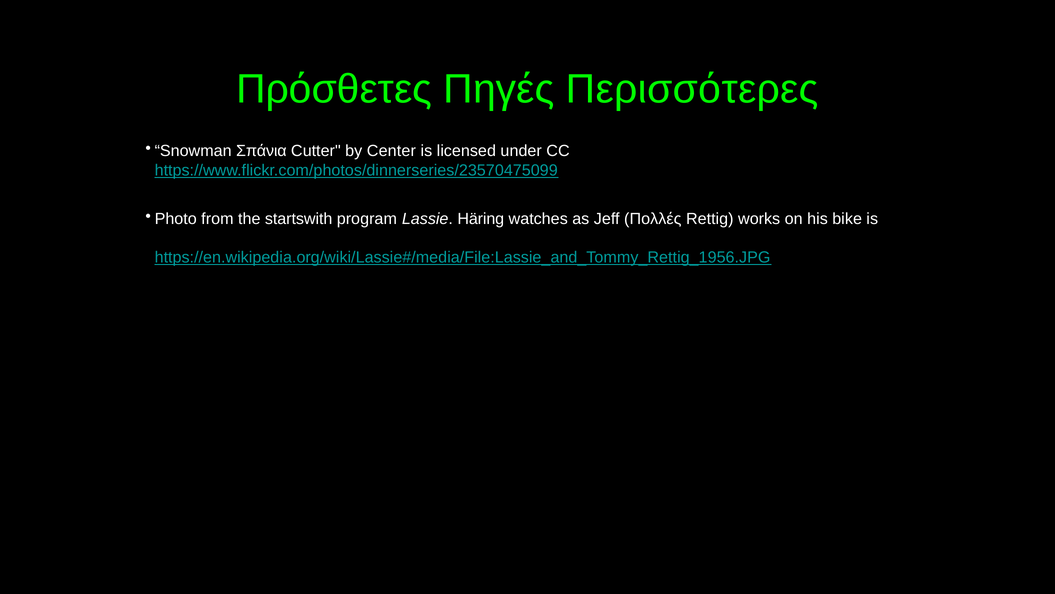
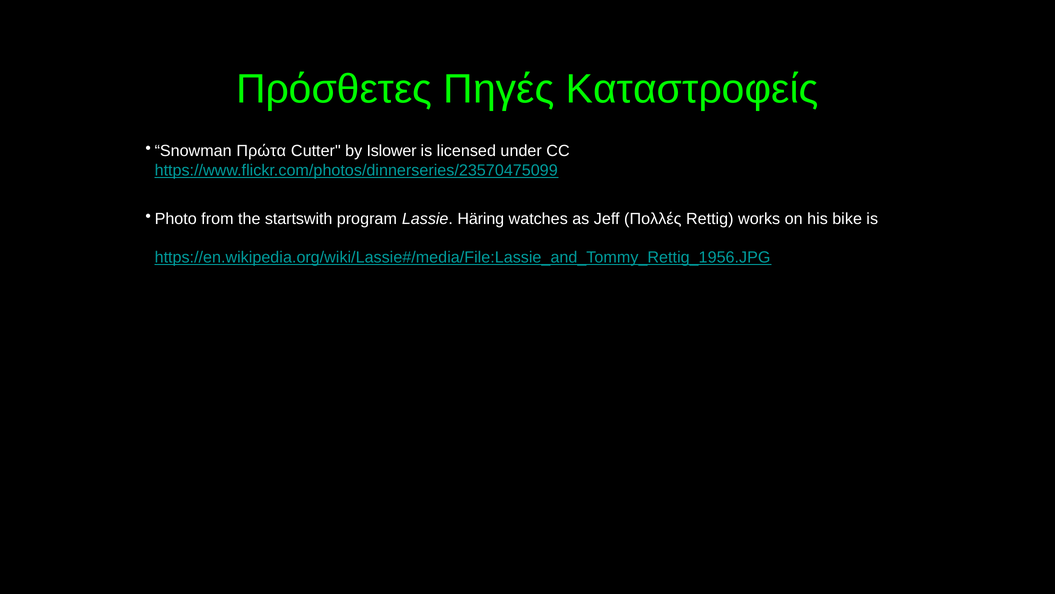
Περισσότερες: Περισσότερες -> Καταστροφείς
Σπάνια: Σπάνια -> Πρώτα
Center: Center -> Islower
